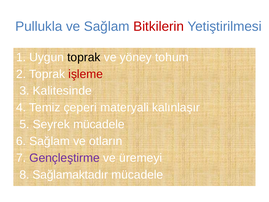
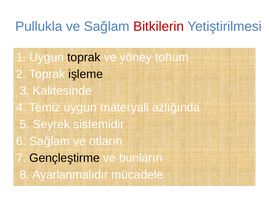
işleme colour: red -> black
Temiz çeperi: çeperi -> uygun
kalınlaşır: kalınlaşır -> azlığında
Seyrek mücadele: mücadele -> sistemidir
Gençleştirme colour: purple -> black
üremeyi: üremeyi -> bunların
Sağlamaktadır: Sağlamaktadır -> Ayarlanmalıdır
